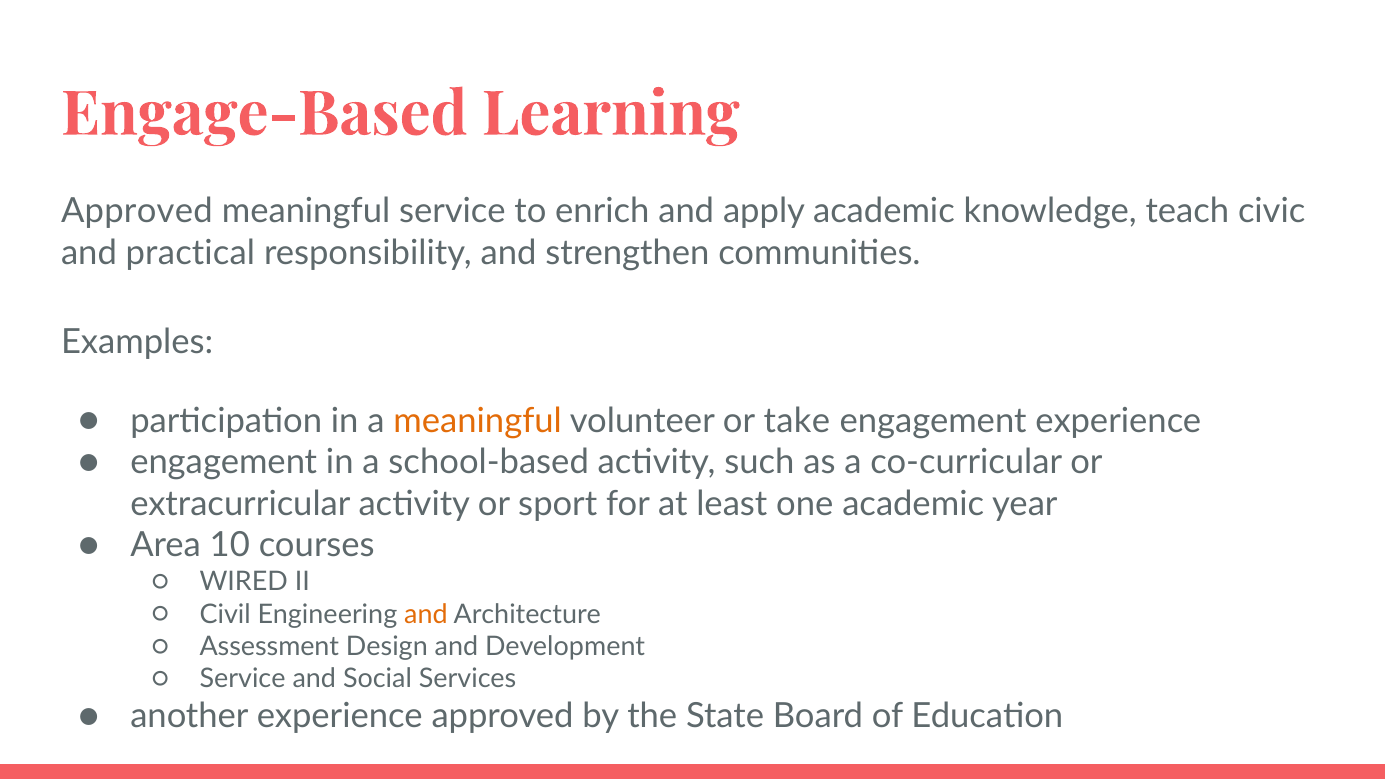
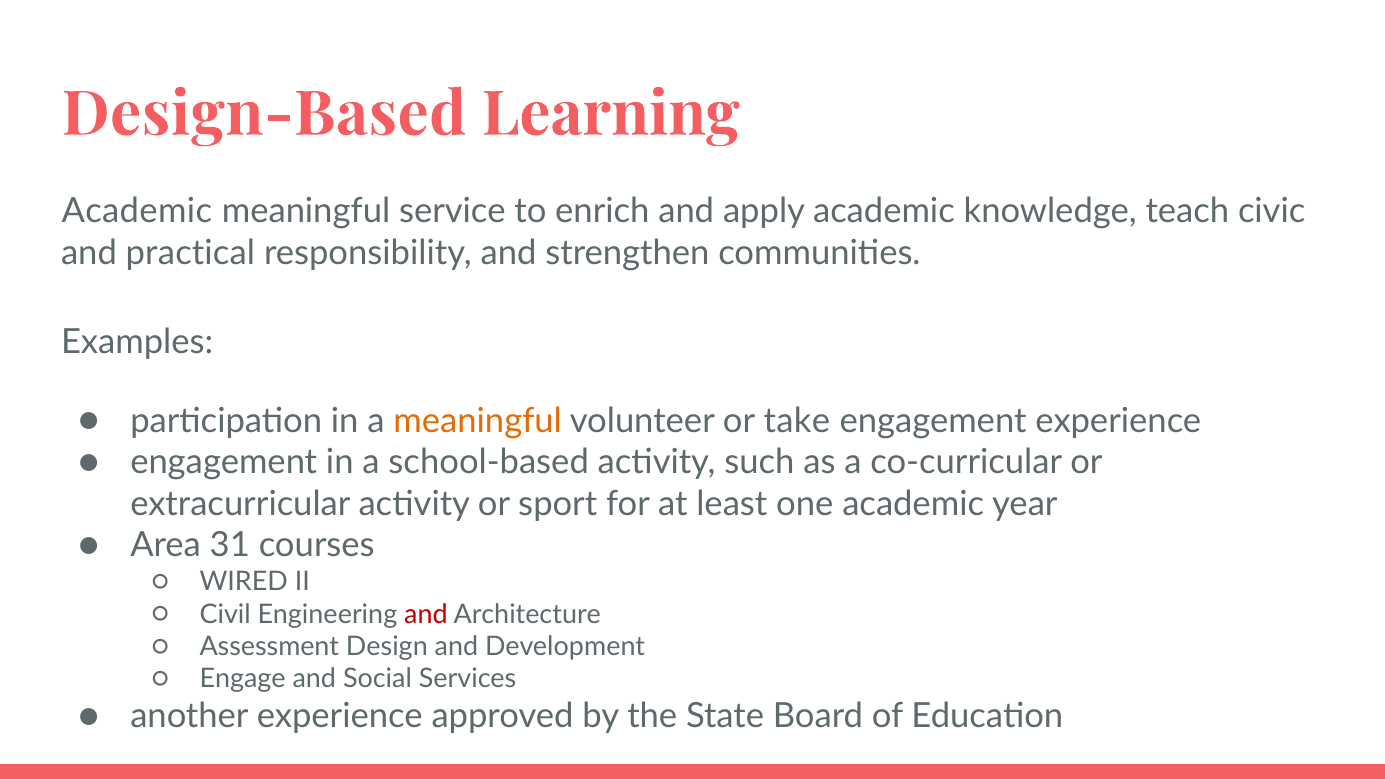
Engage-Based: Engage-Based -> Design-Based
Approved at (137, 212): Approved -> Academic
10: 10 -> 31
and at (426, 614) colour: orange -> red
Service at (243, 679): Service -> Engage
